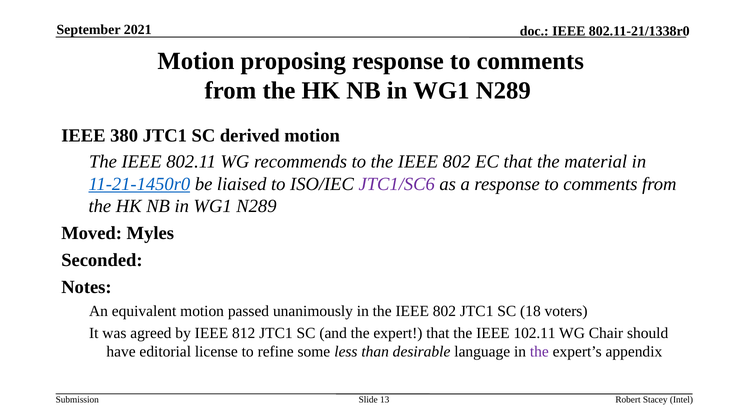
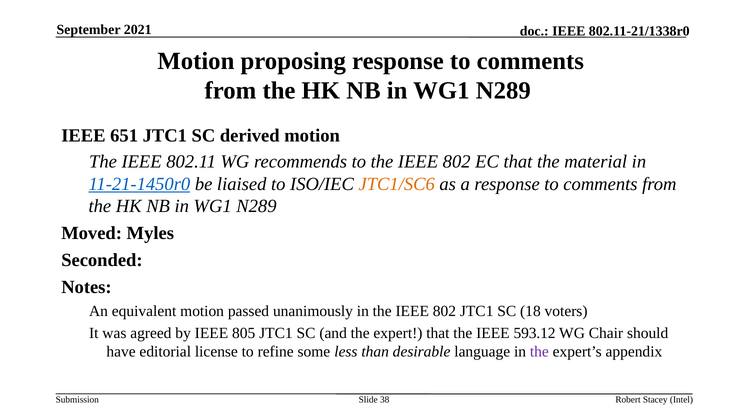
380: 380 -> 651
JTC1/SC6 colour: purple -> orange
812: 812 -> 805
102.11: 102.11 -> 593.12
13: 13 -> 38
